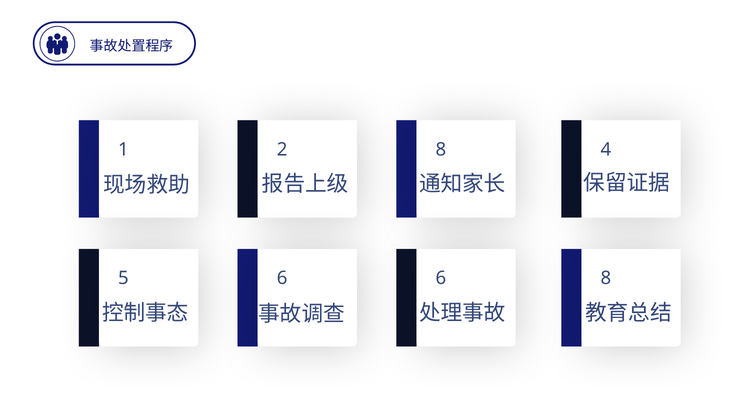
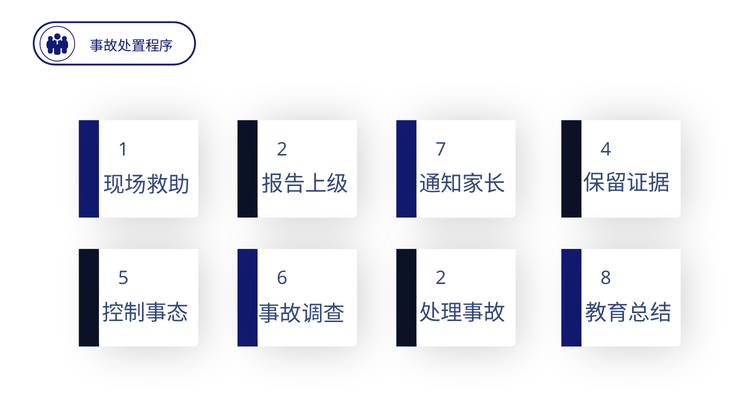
2 8: 8 -> 7
6 6: 6 -> 2
